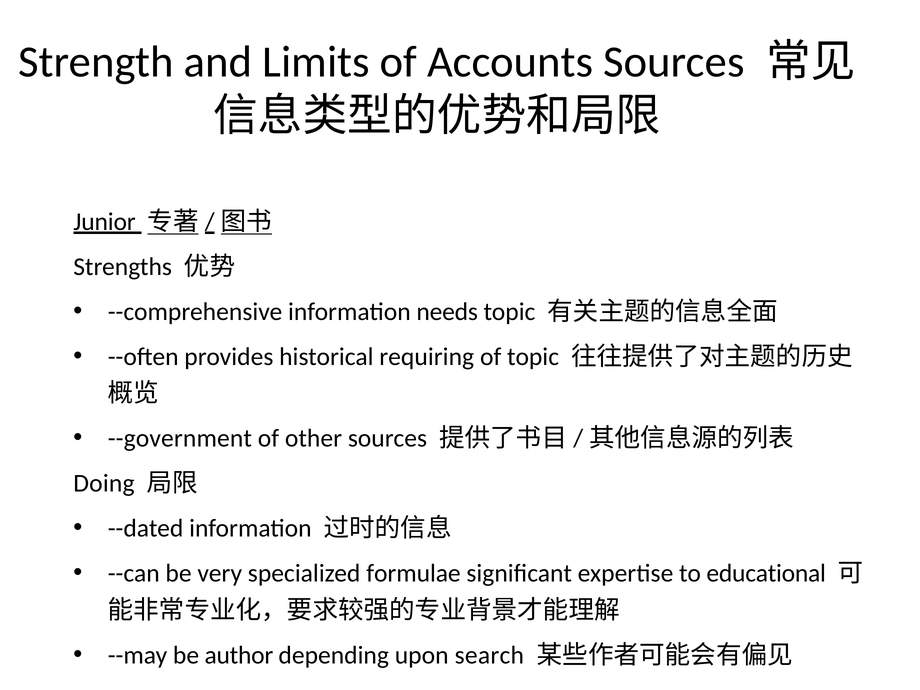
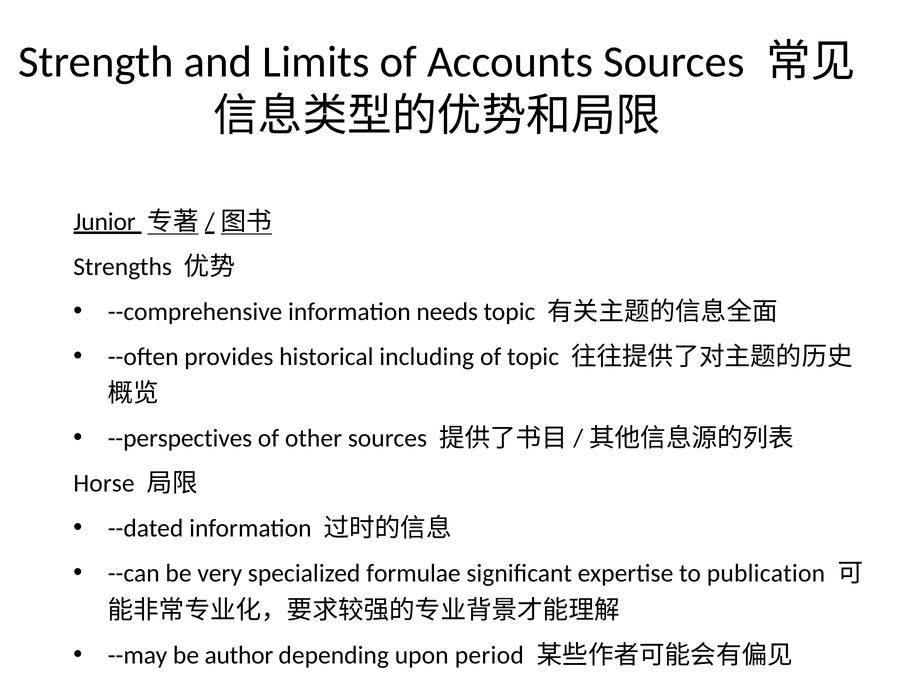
requiring: requiring -> including
--government: --government -> --perspectives
Doing: Doing -> Horse
educational: educational -> publication
search: search -> period
